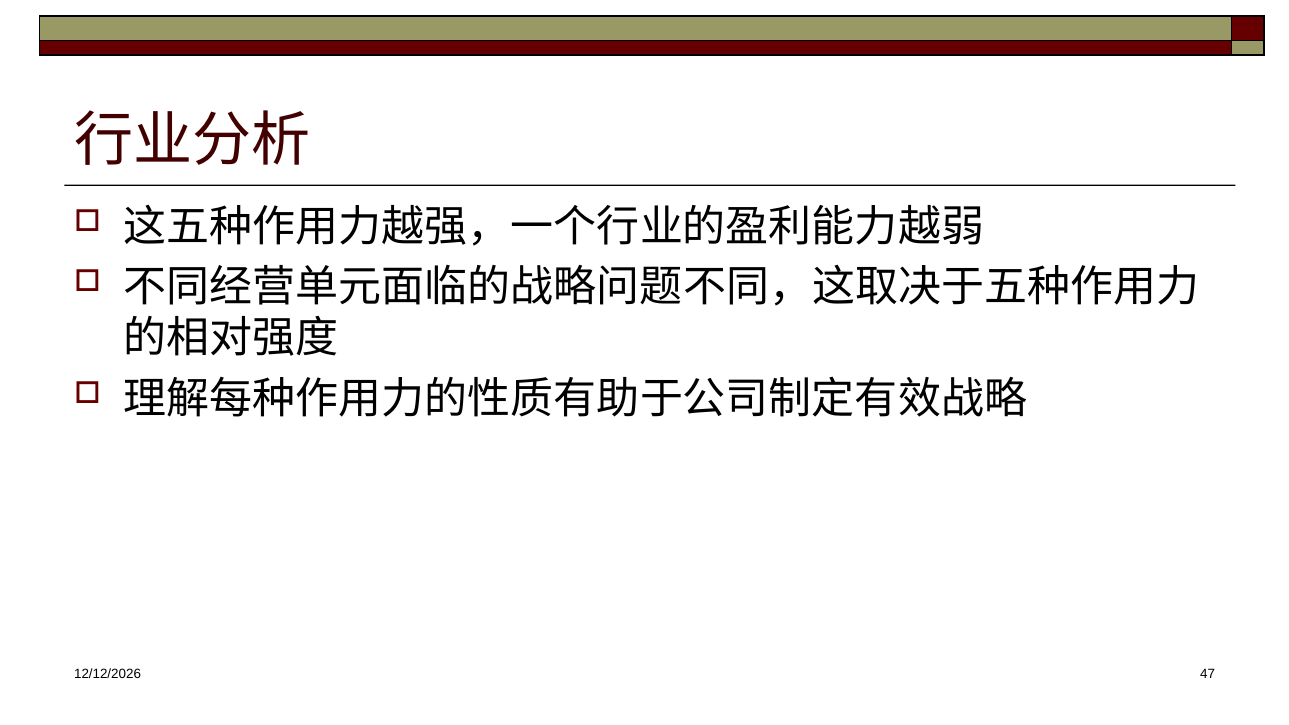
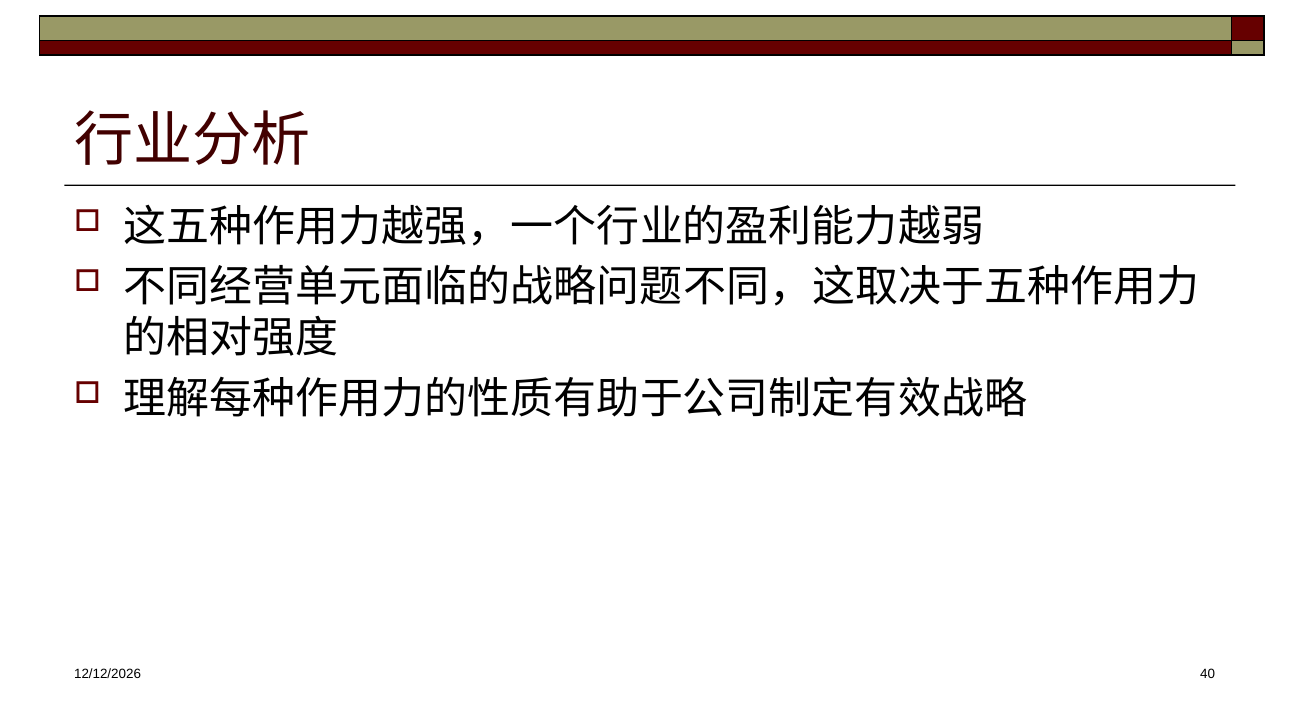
47: 47 -> 40
